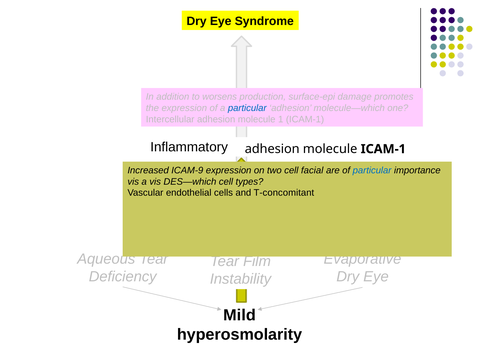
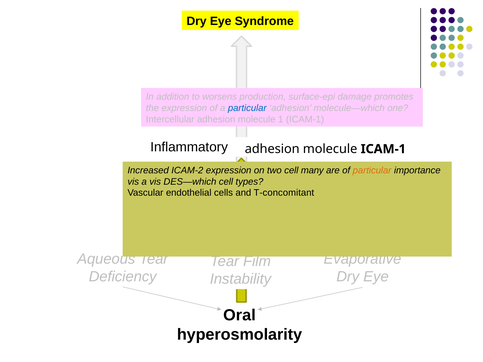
ICAM-9: ICAM-9 -> ICAM-2
facial: facial -> many
particular at (372, 170) colour: blue -> orange
Mild: Mild -> Oral
